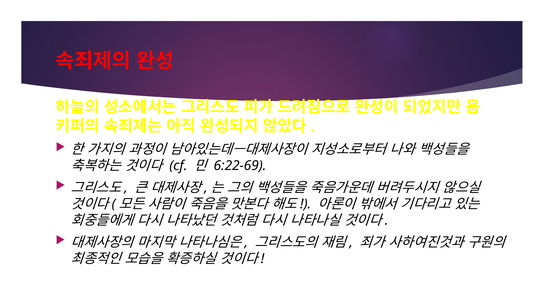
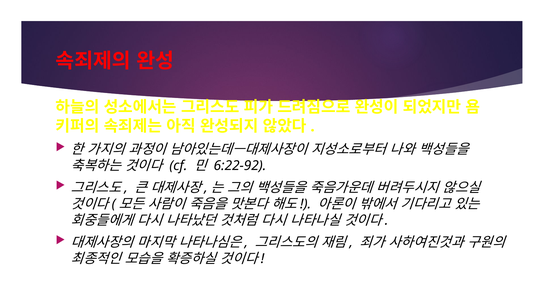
6:22-69: 6:22-69 -> 6:22-92
